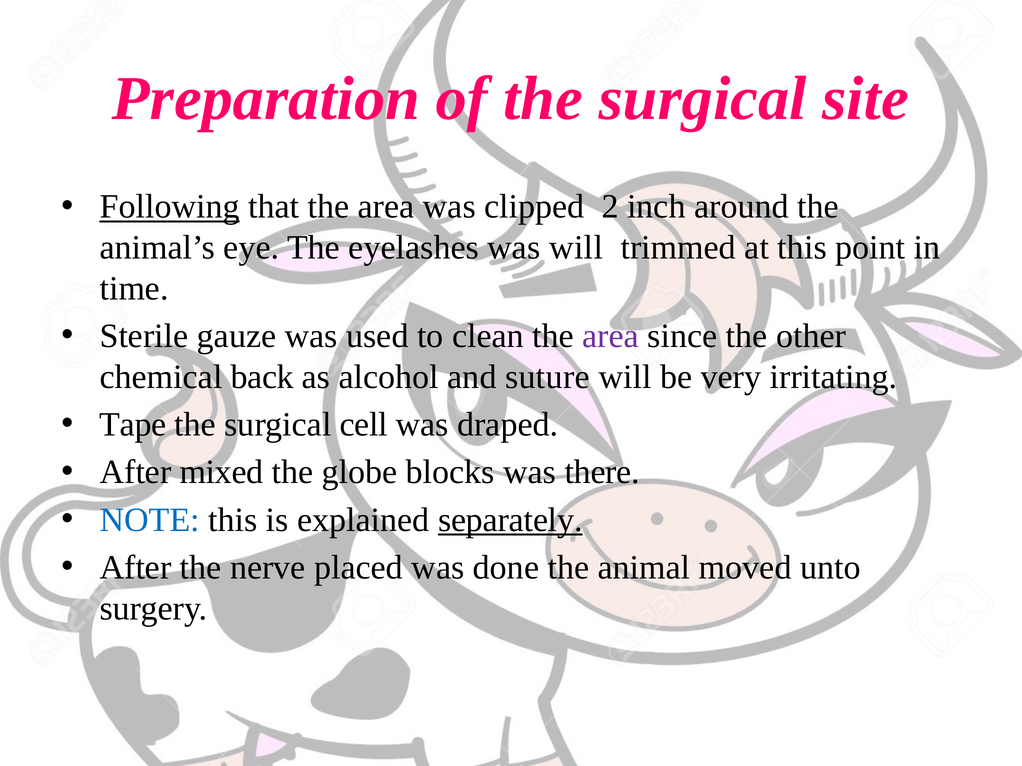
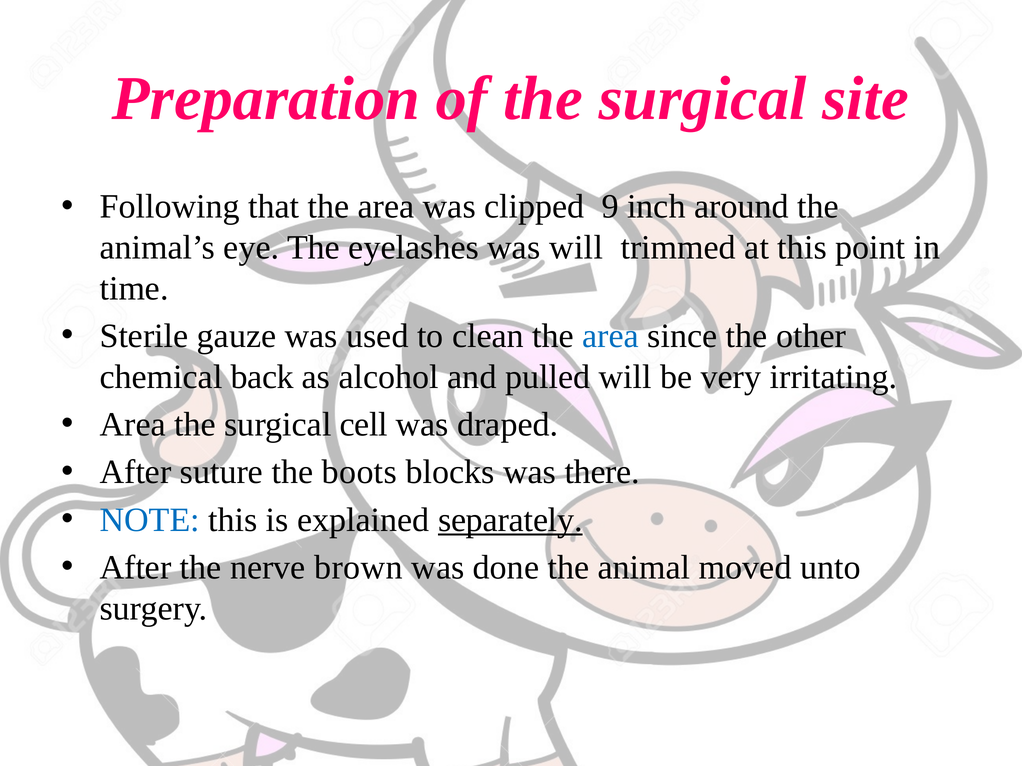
Following underline: present -> none
2: 2 -> 9
area at (611, 336) colour: purple -> blue
suture: suture -> pulled
Tape at (133, 425): Tape -> Area
mixed: mixed -> suture
globe: globe -> boots
placed: placed -> brown
